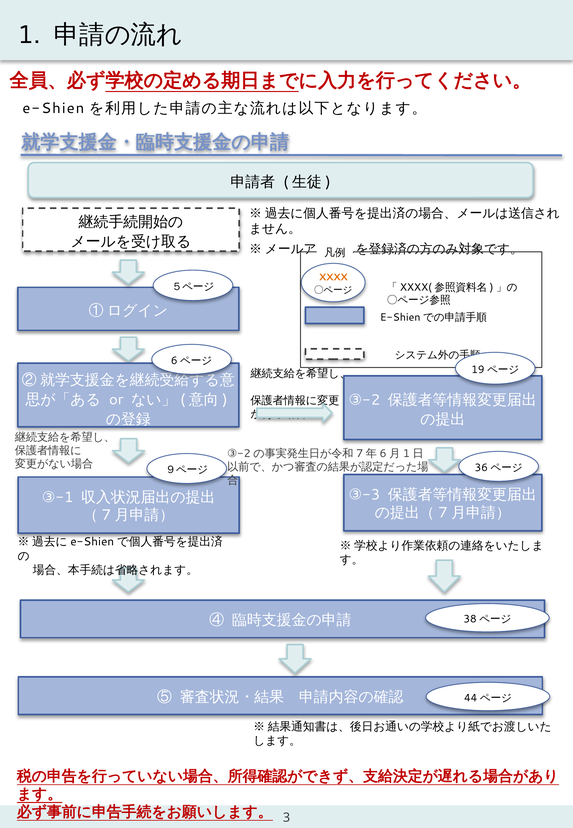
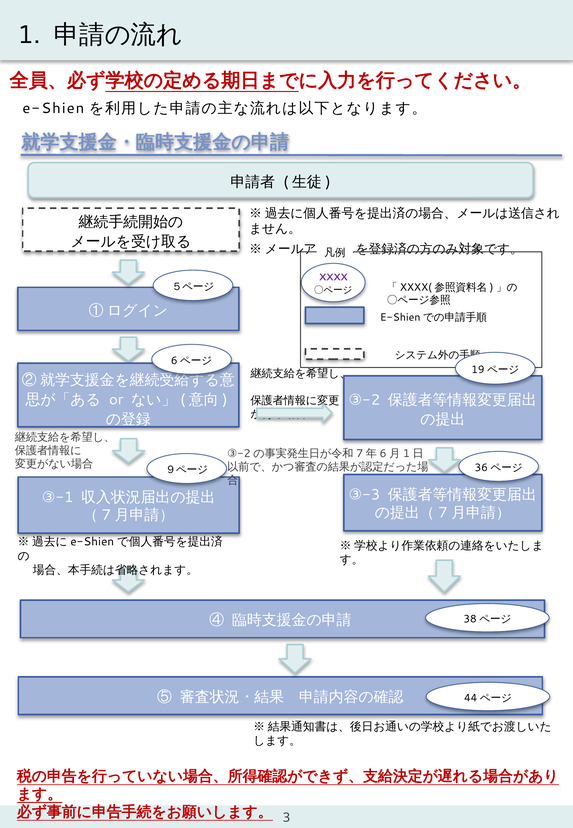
XXXX colour: orange -> purple
